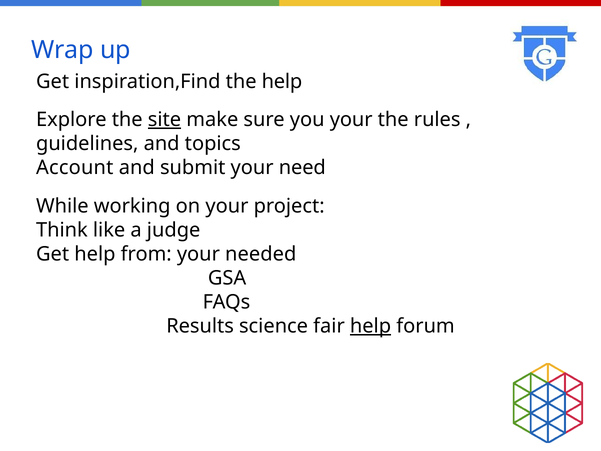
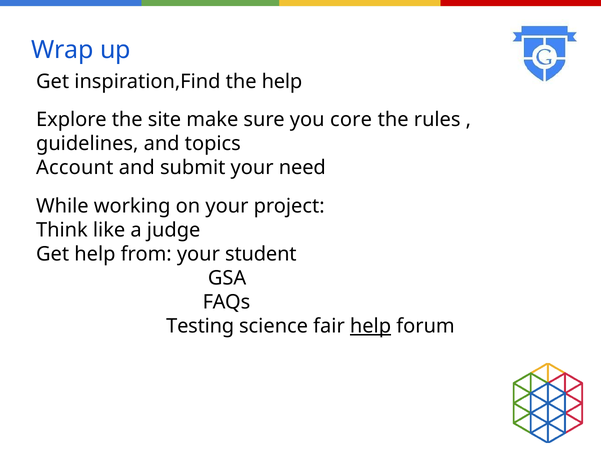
site underline: present -> none
you your: your -> core
needed: needed -> student
Results: Results -> Testing
